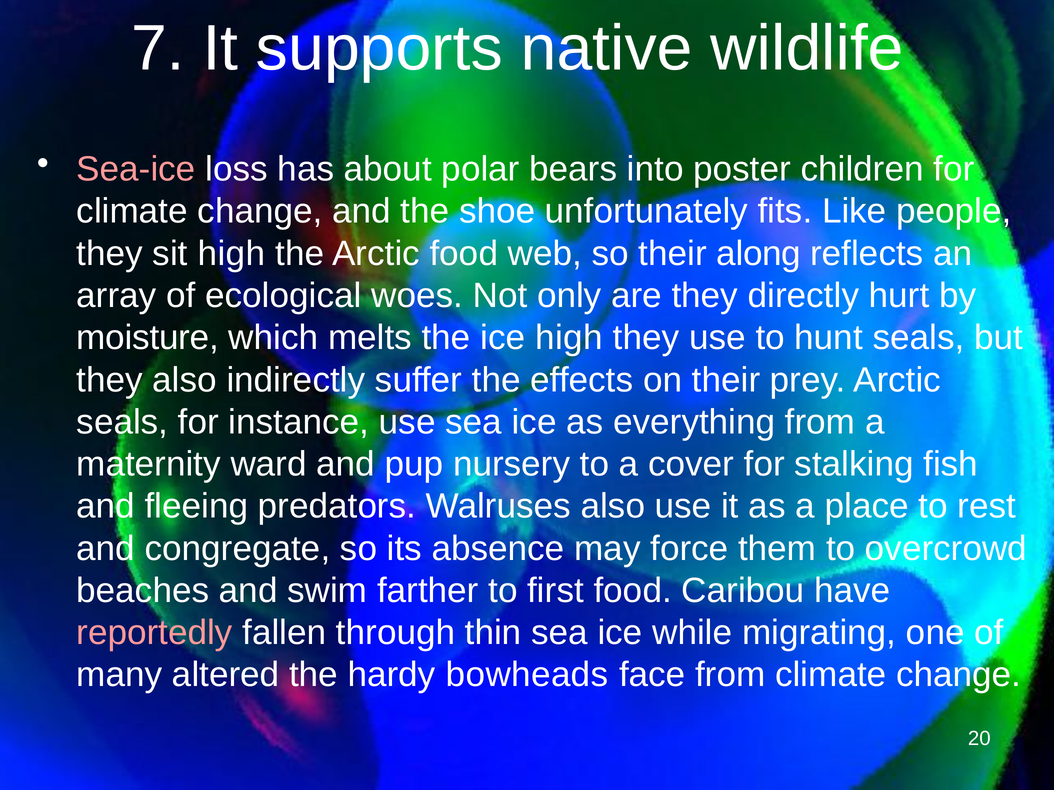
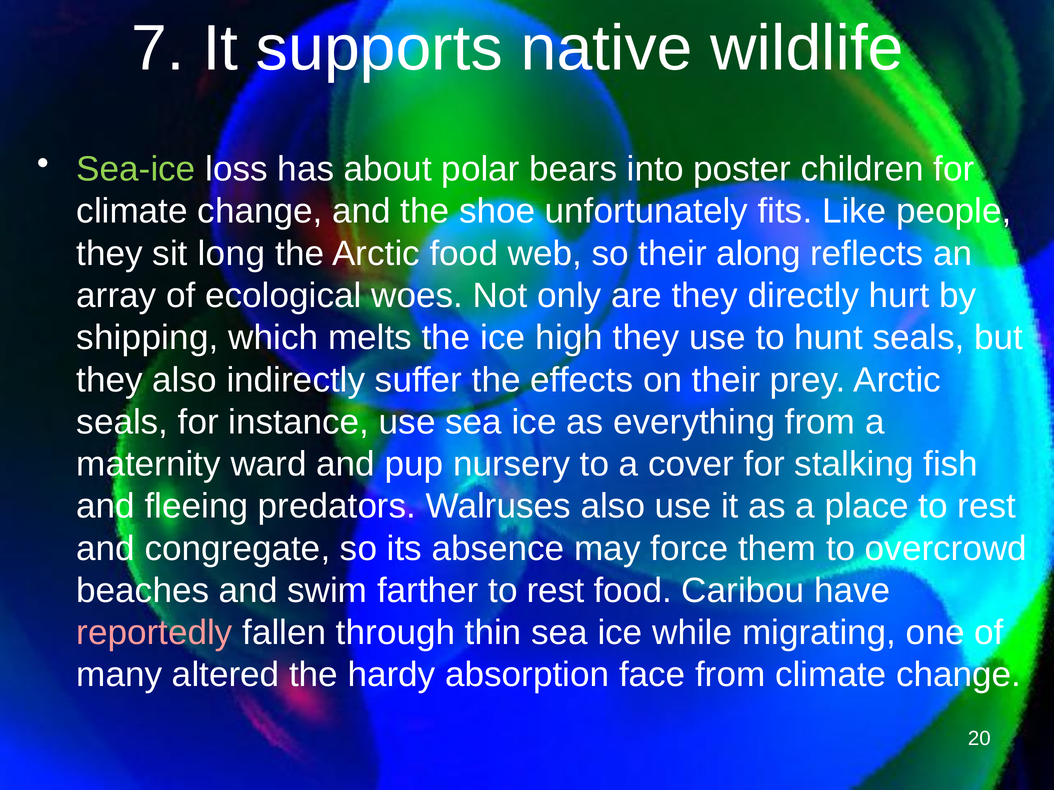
Sea-ice colour: pink -> light green
sit high: high -> long
moisture: moisture -> shipping
farther to first: first -> rest
bowheads: bowheads -> absorption
